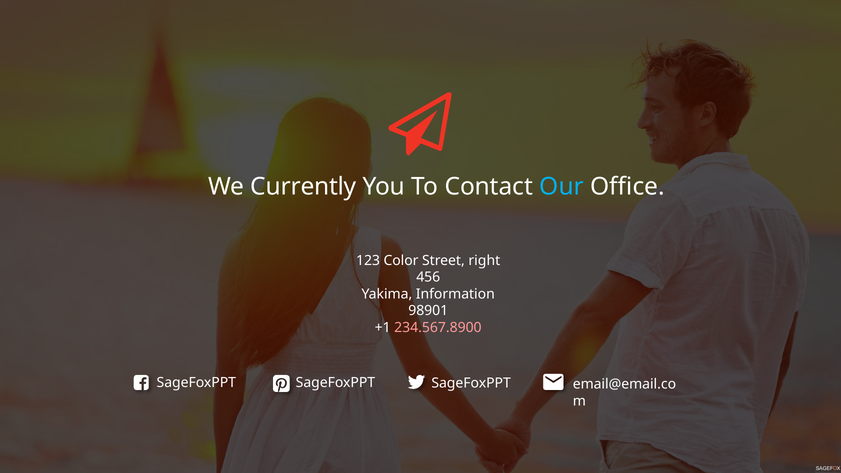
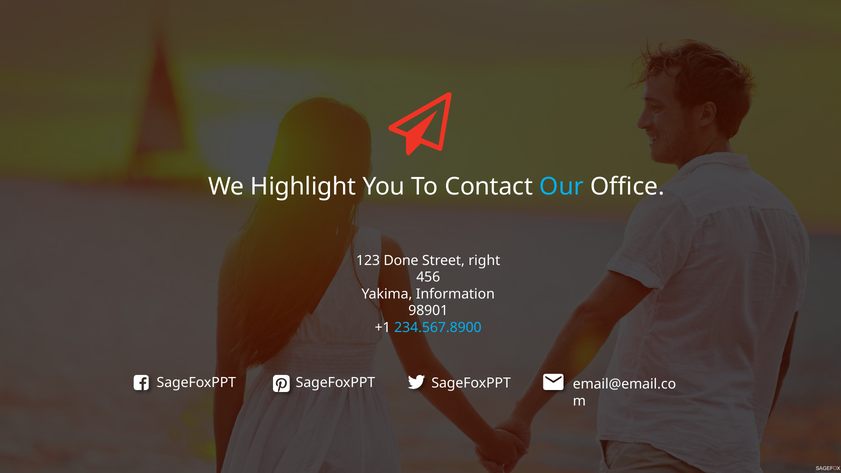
Currently: Currently -> Highlight
Color: Color -> Done
234.567.8900 colour: pink -> light blue
